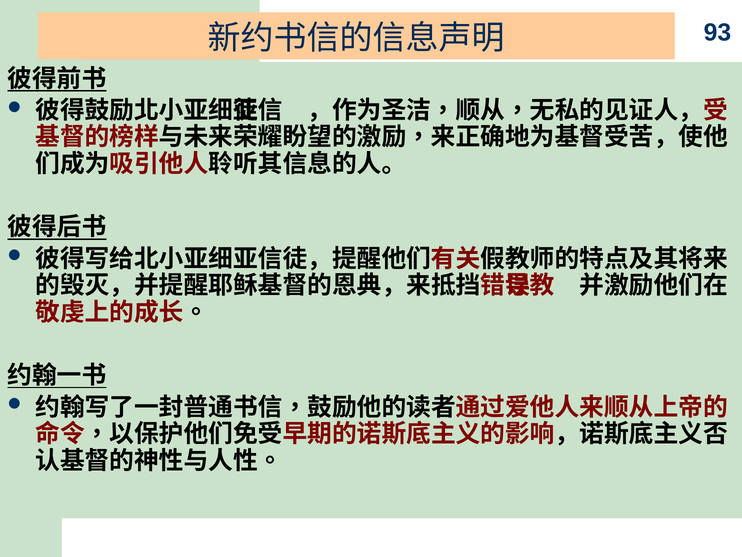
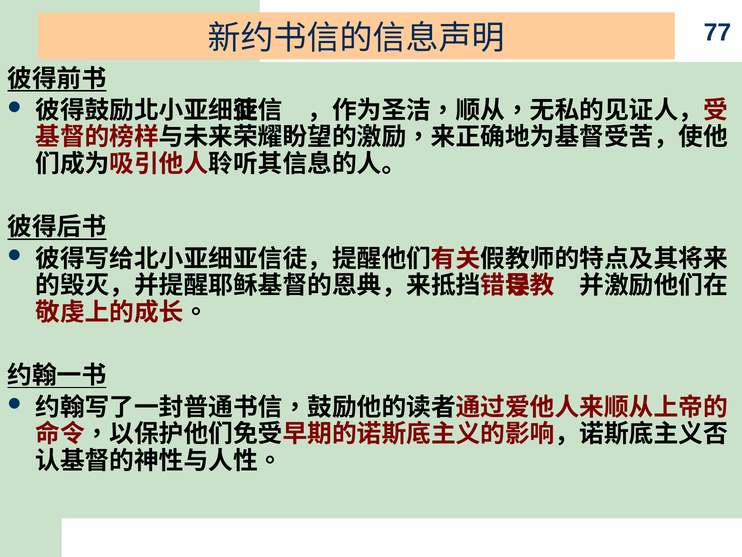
93: 93 -> 77
